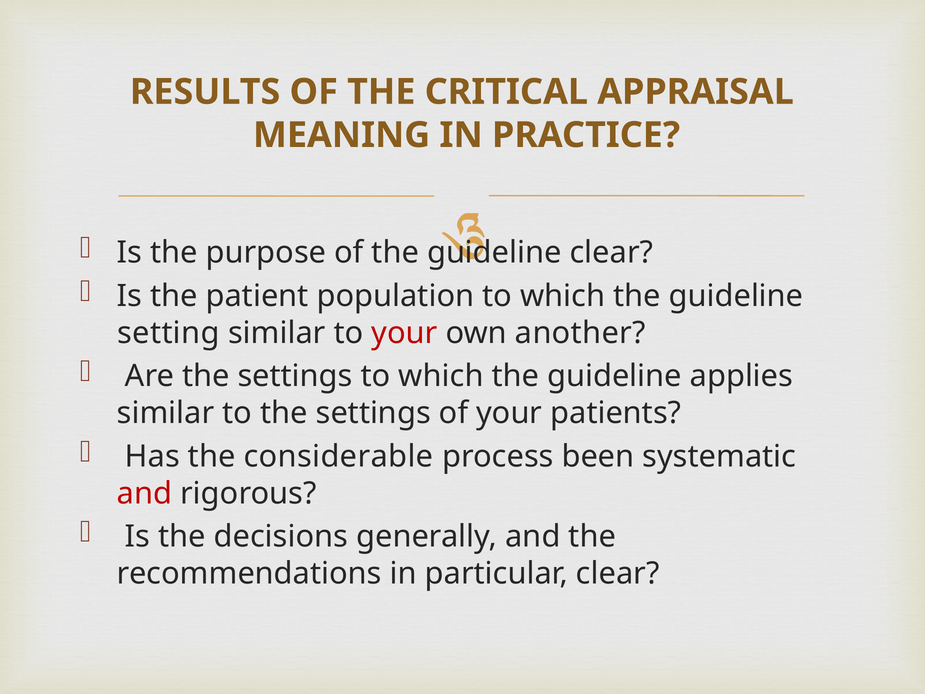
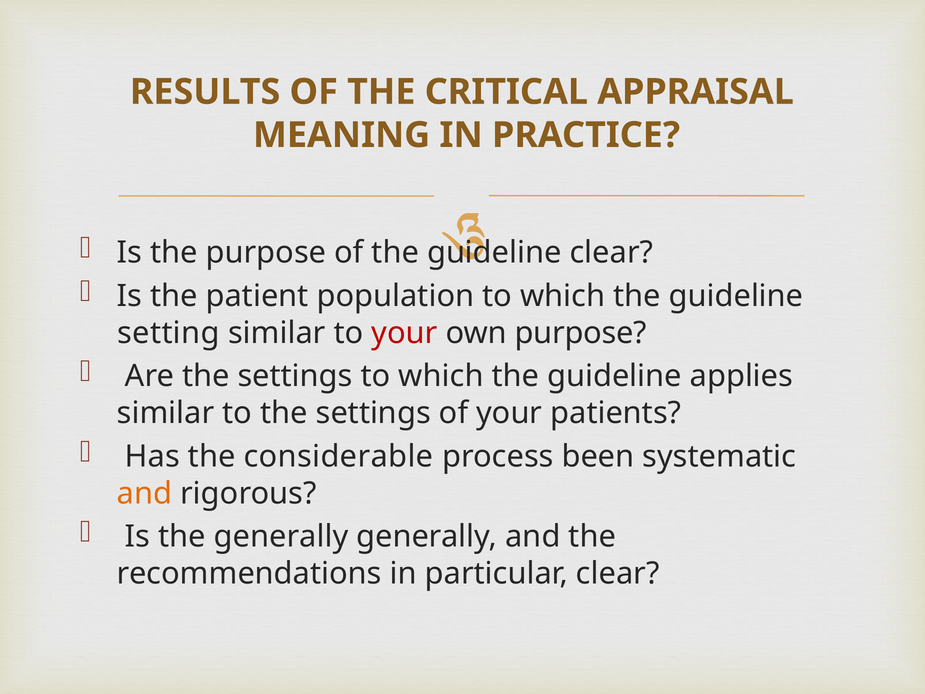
own another: another -> purpose
and at (145, 493) colour: red -> orange
the decisions: decisions -> generally
